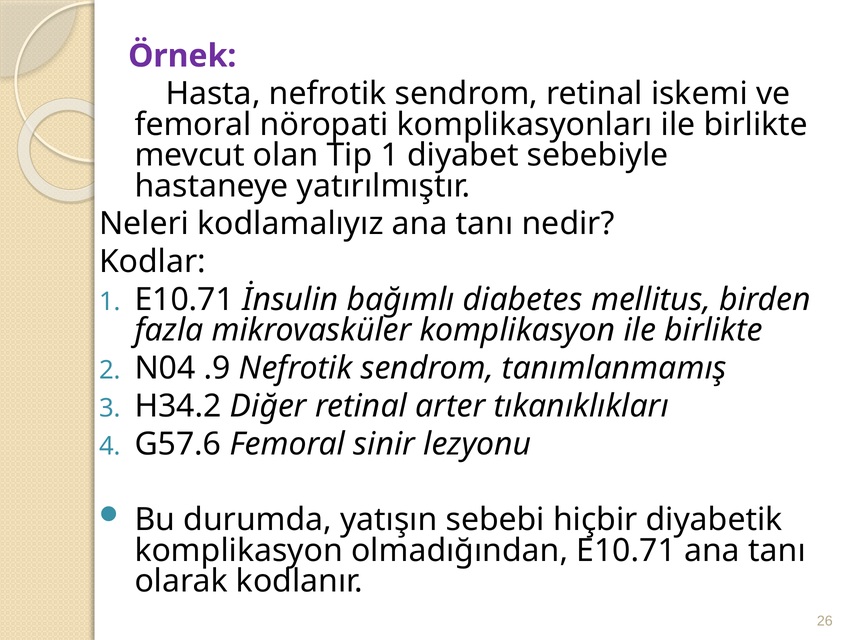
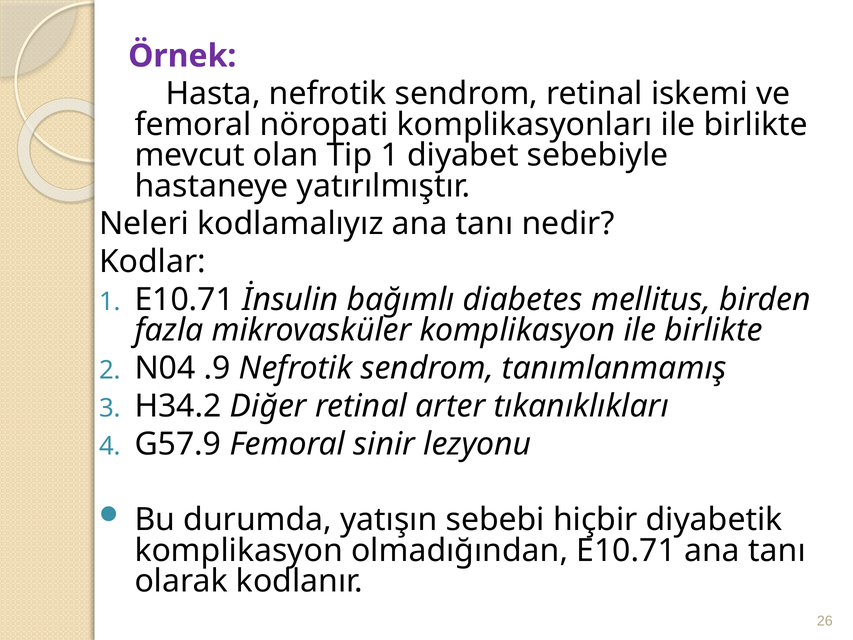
G57.6: G57.6 -> G57.9
